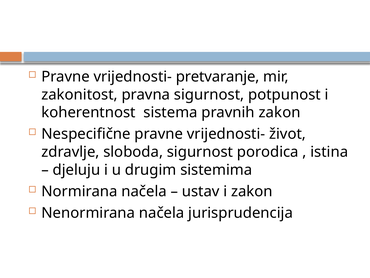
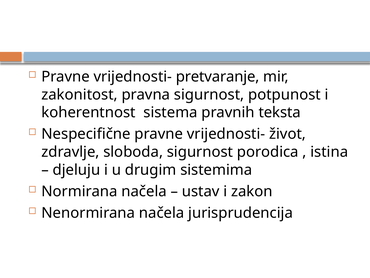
pravnih zakon: zakon -> teksta
